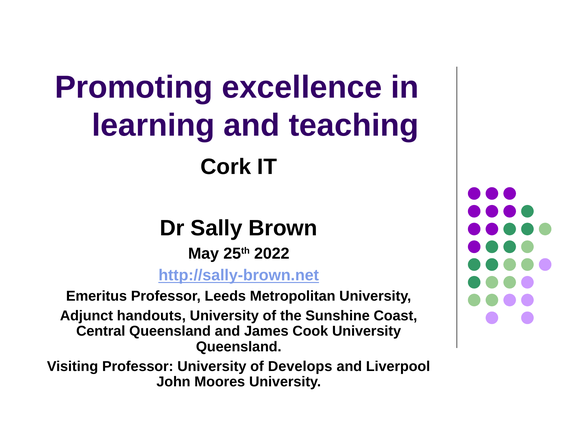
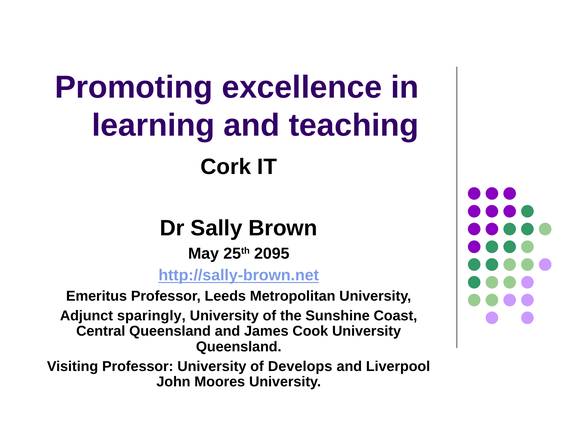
2022: 2022 -> 2095
handouts: handouts -> sparingly
